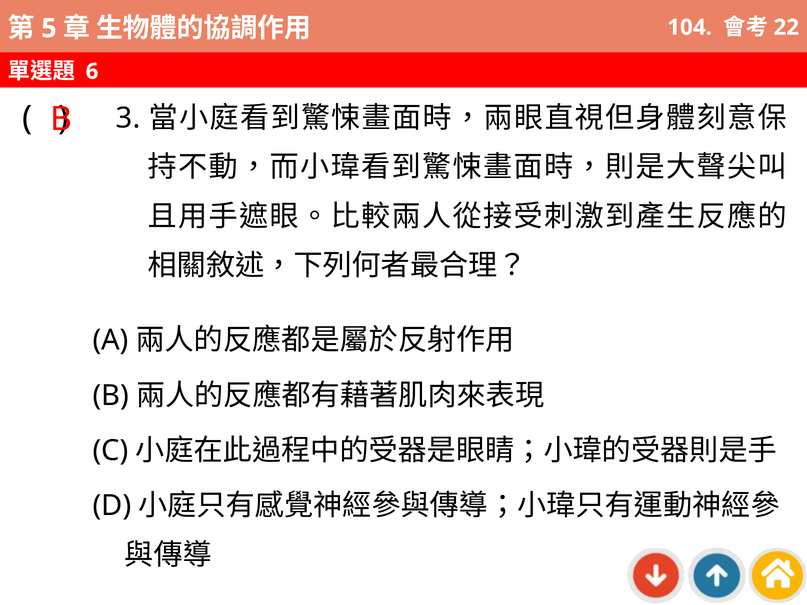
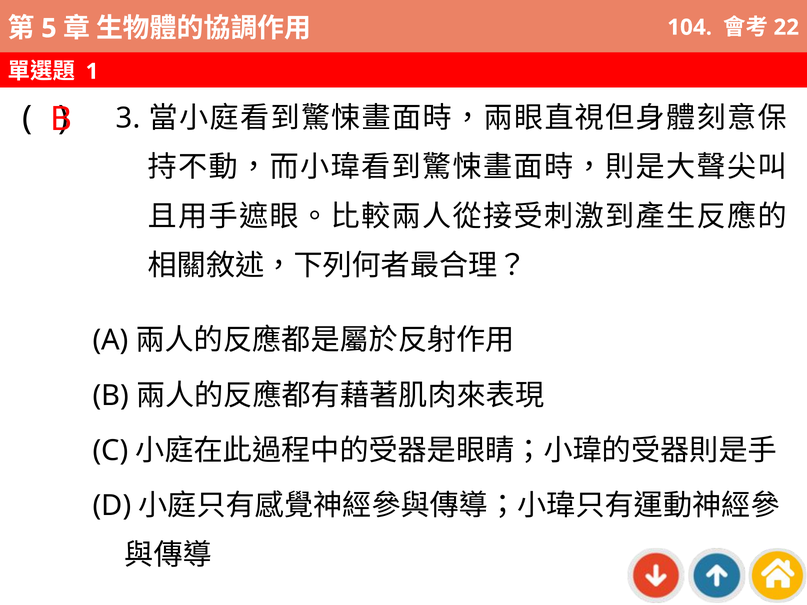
6: 6 -> 1
